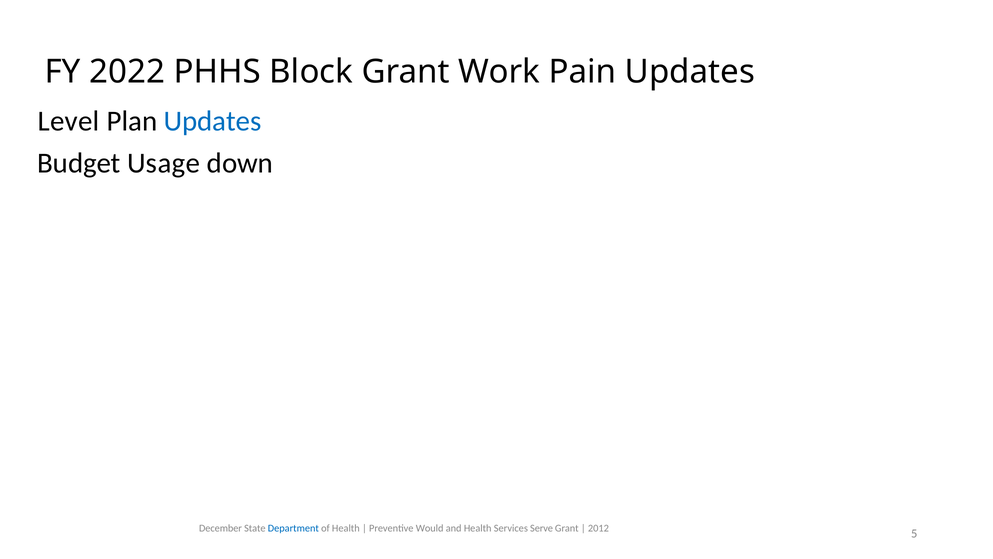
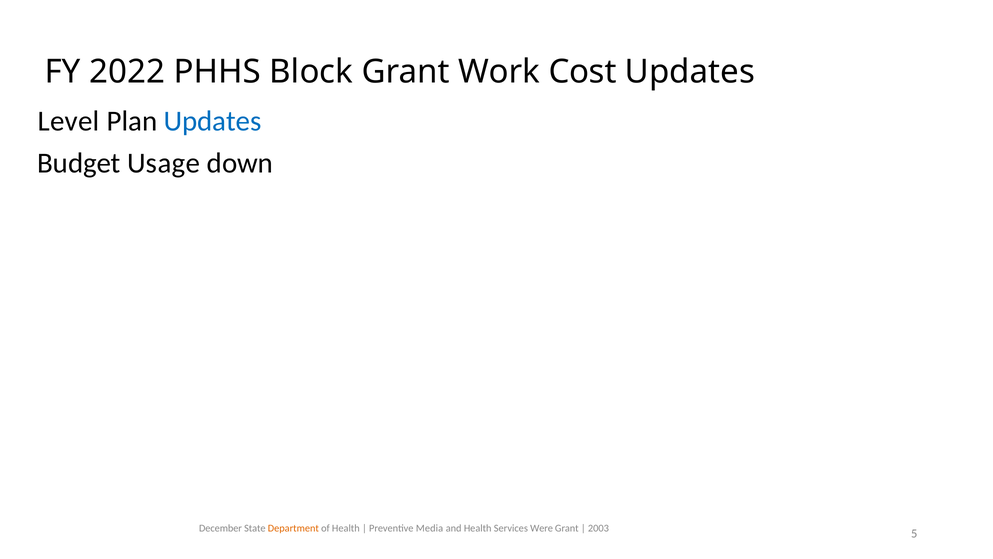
Pain: Pain -> Cost
Department colour: blue -> orange
Would: Would -> Media
Serve: Serve -> Were
2012: 2012 -> 2003
